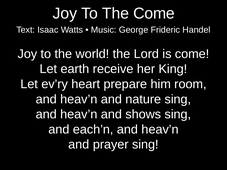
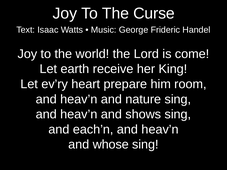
The Come: Come -> Curse
prayer: prayer -> whose
